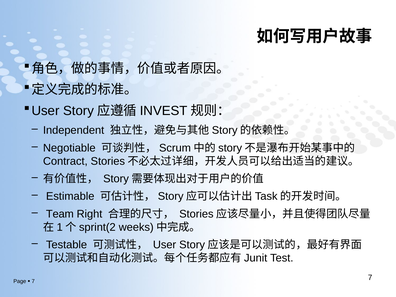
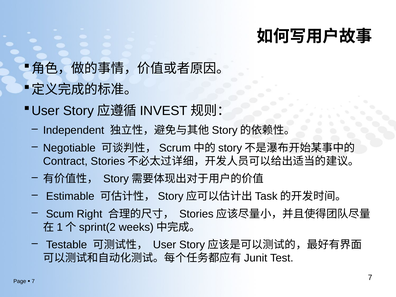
Team: Team -> Scum
